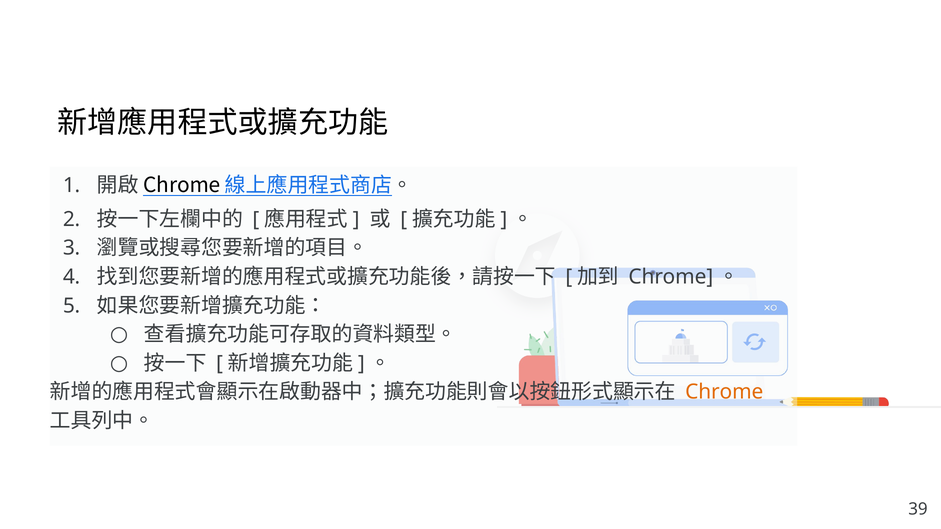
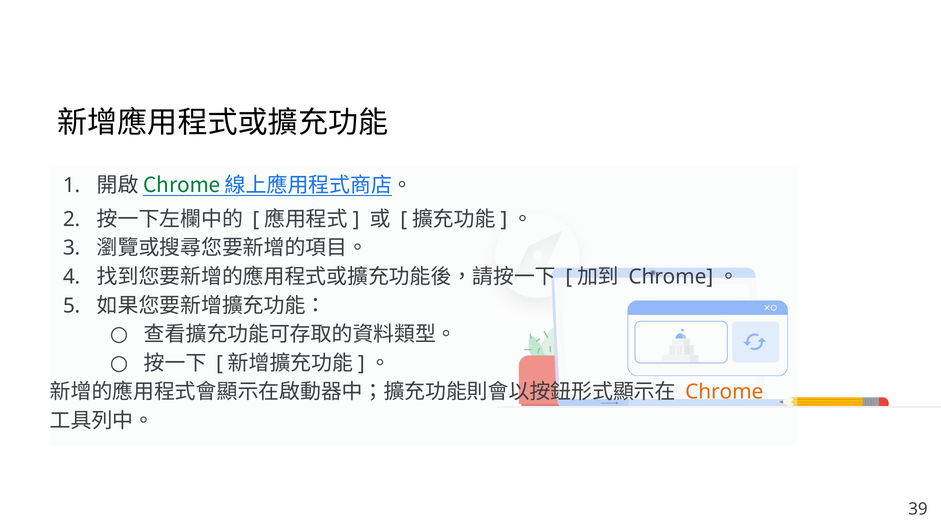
Chrome at (182, 185) colour: black -> green
